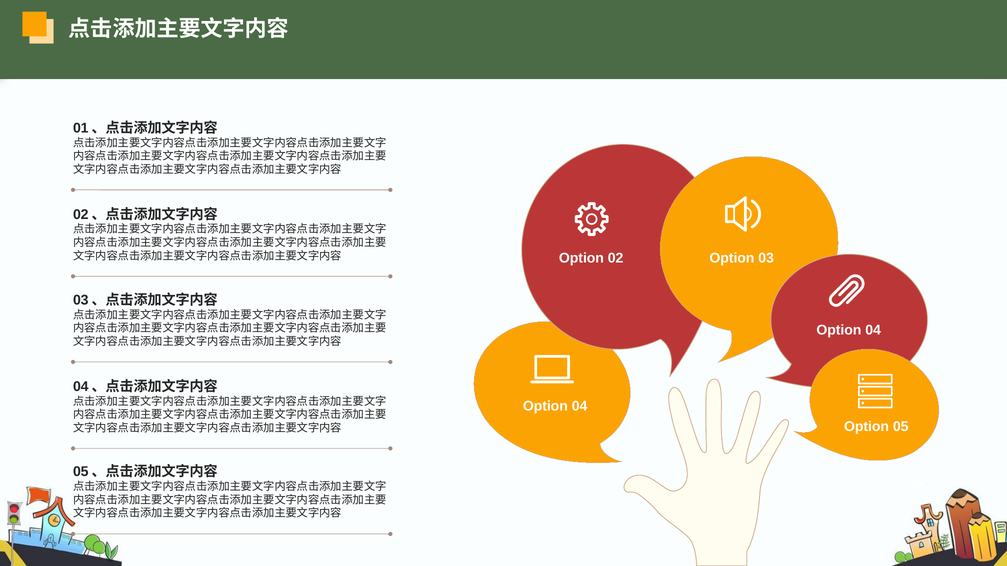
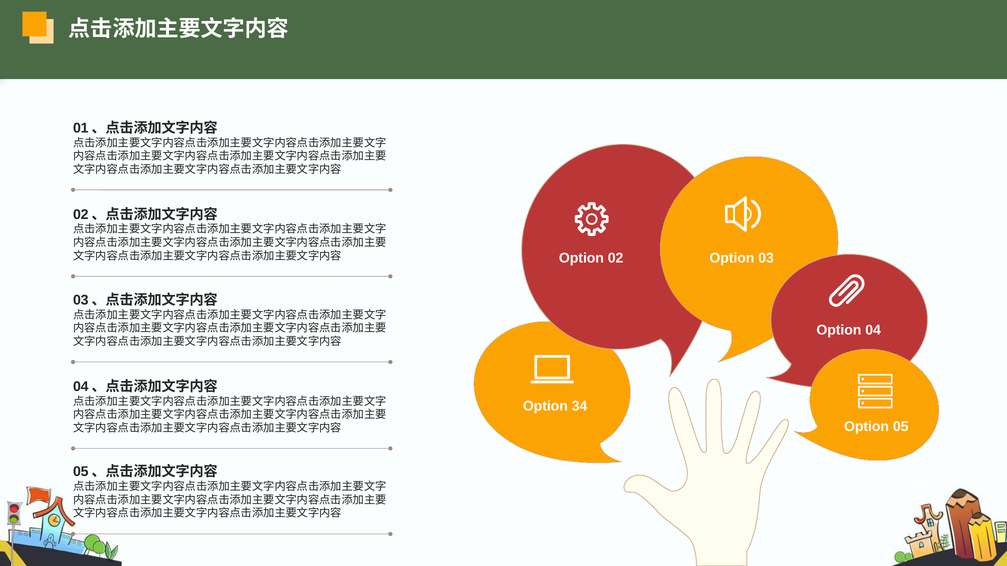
04 at (580, 406): 04 -> 34
